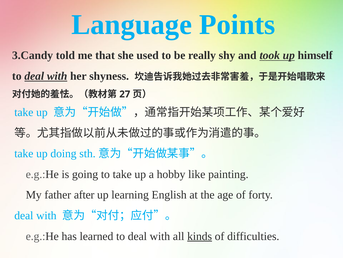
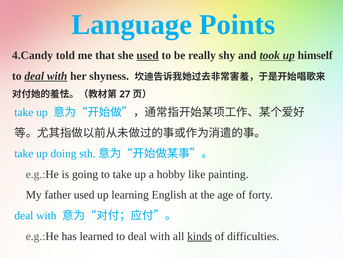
3.Candy: 3.Candy -> 4.Candy
used at (148, 55) underline: none -> present
father after: after -> used
